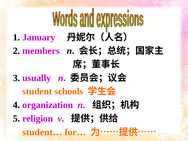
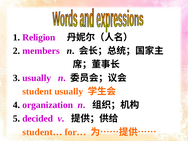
January: January -> Religion
student schools: schools -> usually
religion: religion -> decided
